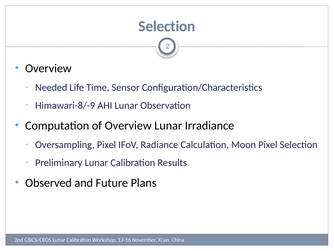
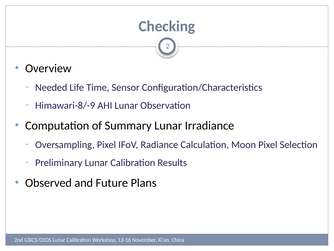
Selection at (167, 26): Selection -> Checking
of Overview: Overview -> Summary
